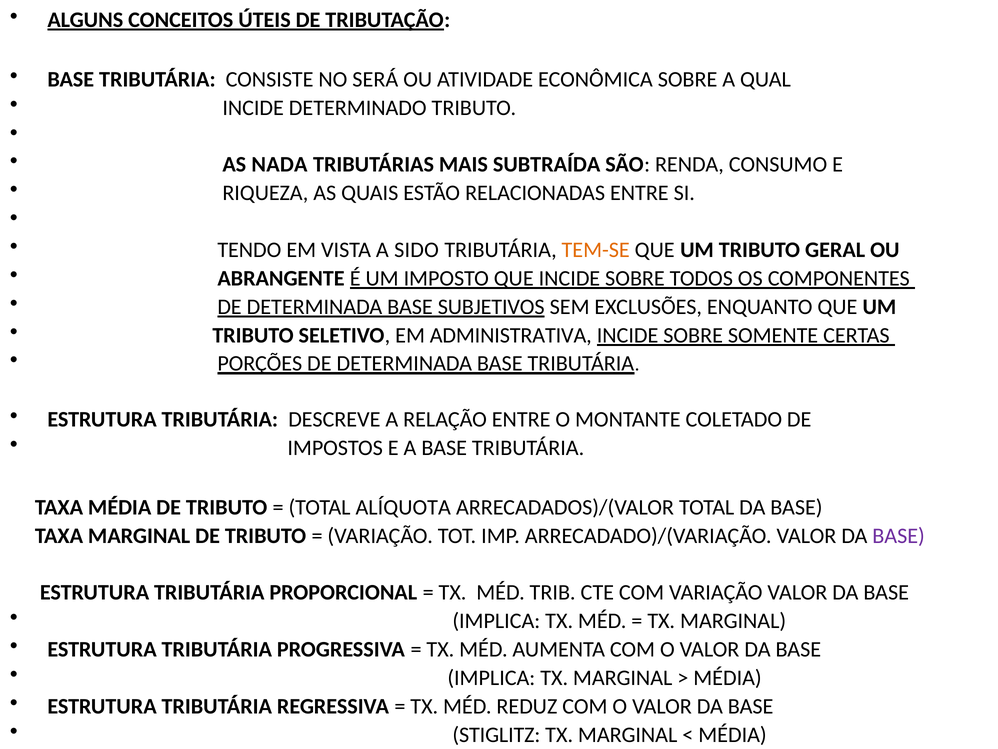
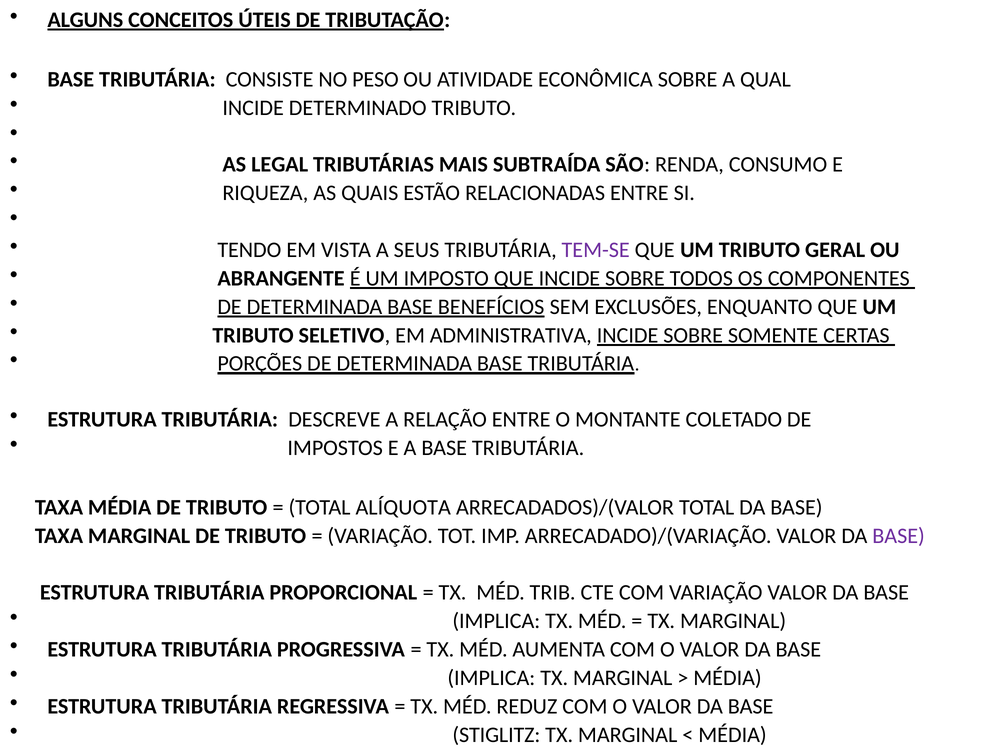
SERÁ: SERÁ -> PESO
NADA: NADA -> LEGAL
SIDO: SIDO -> SEUS
TEM-SE colour: orange -> purple
SUBJETIVOS: SUBJETIVOS -> BENEFÍCIOS
